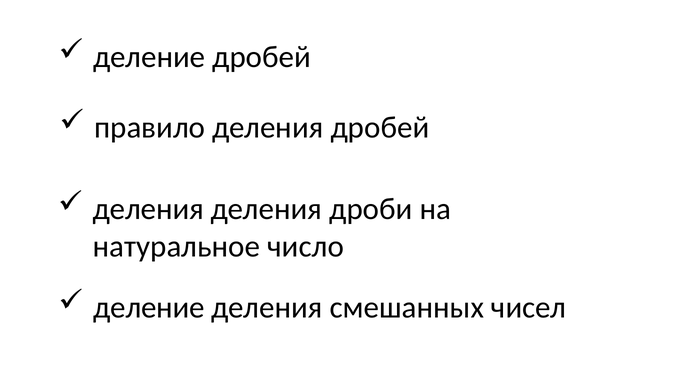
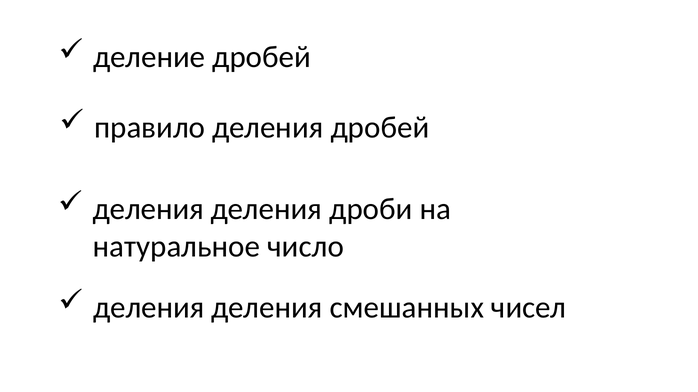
деление at (149, 308): деление -> деления
